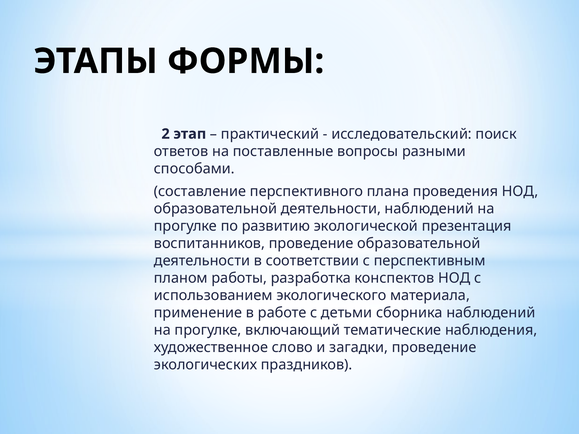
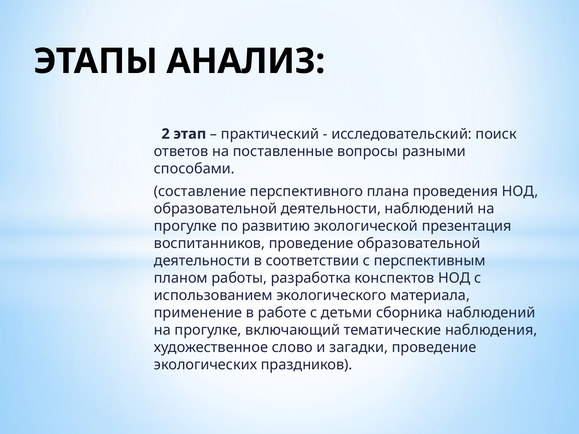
ФОРМЫ: ФОРМЫ -> АНАЛИЗ
